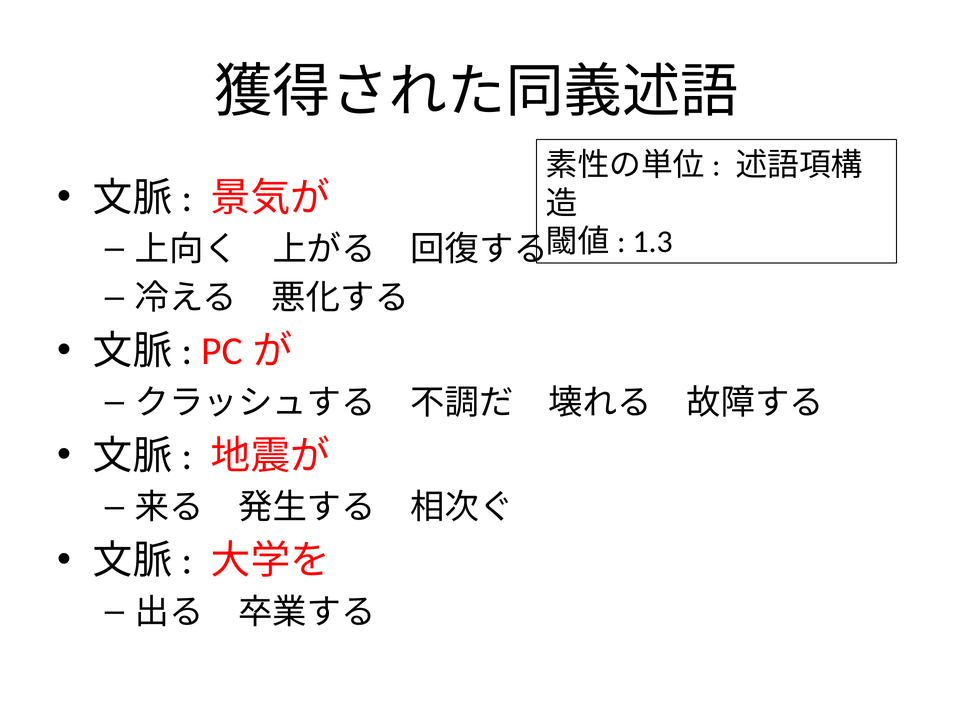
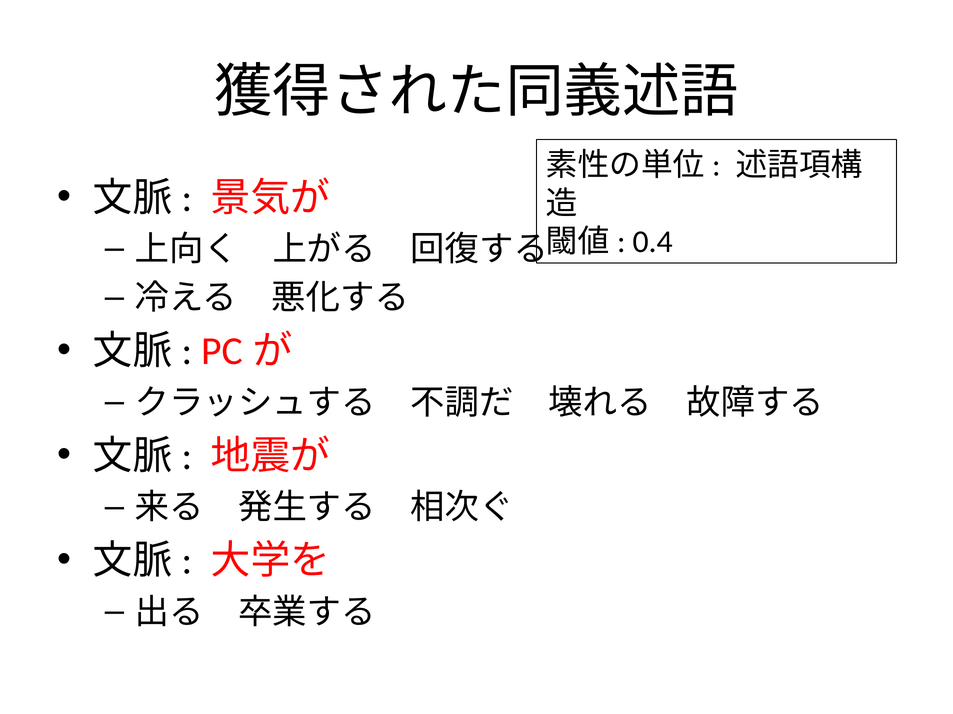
1.3: 1.3 -> 0.4
